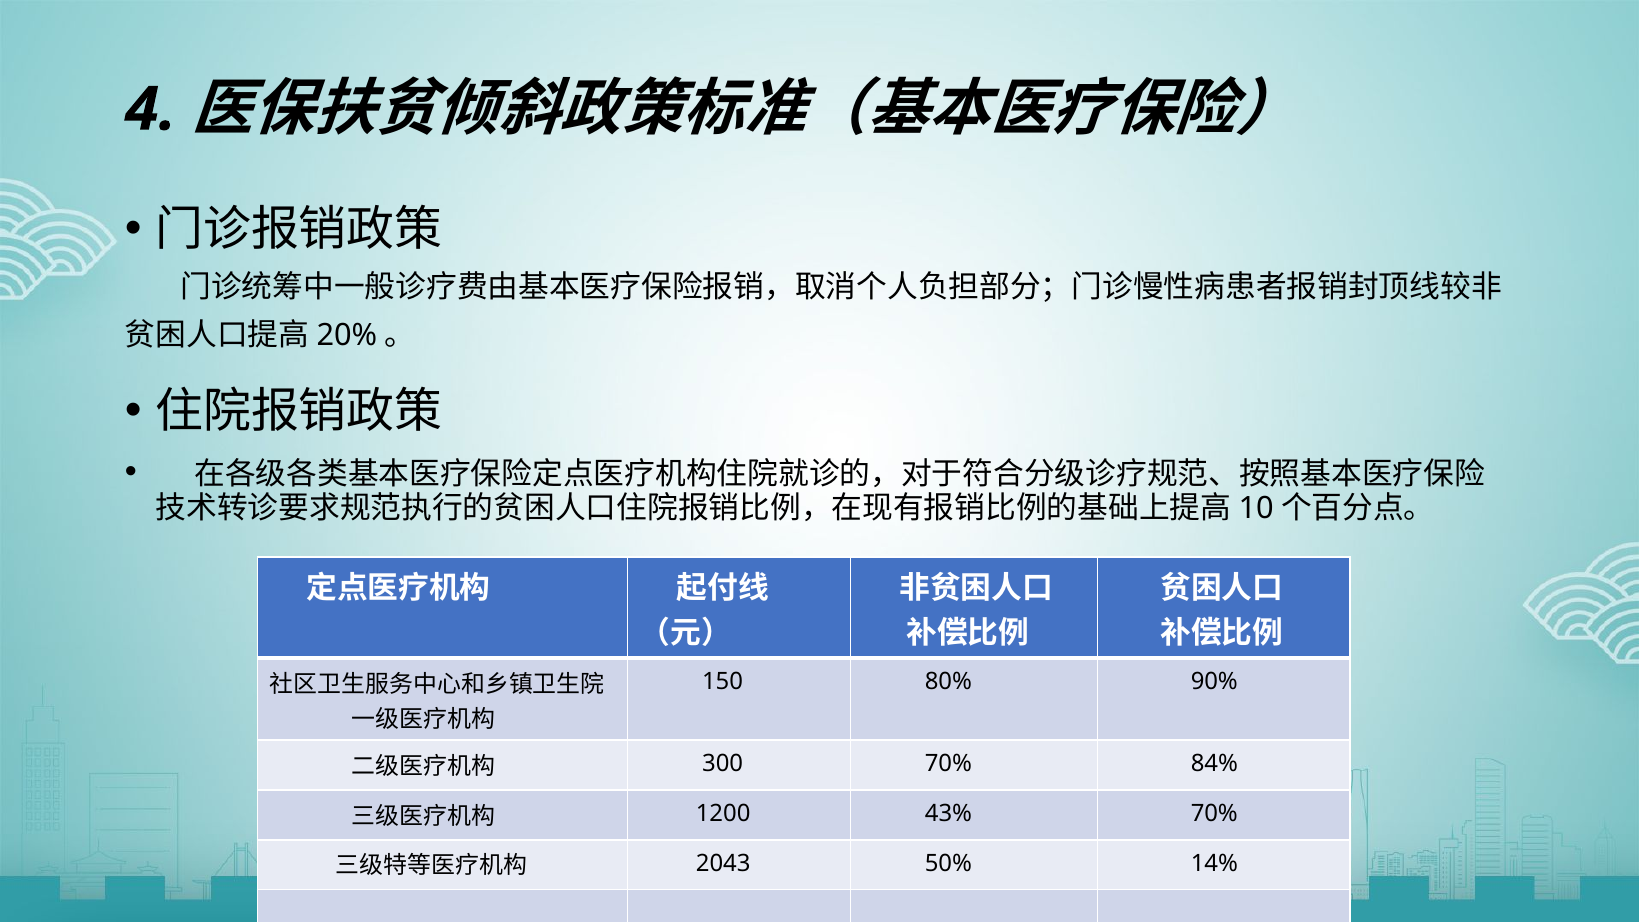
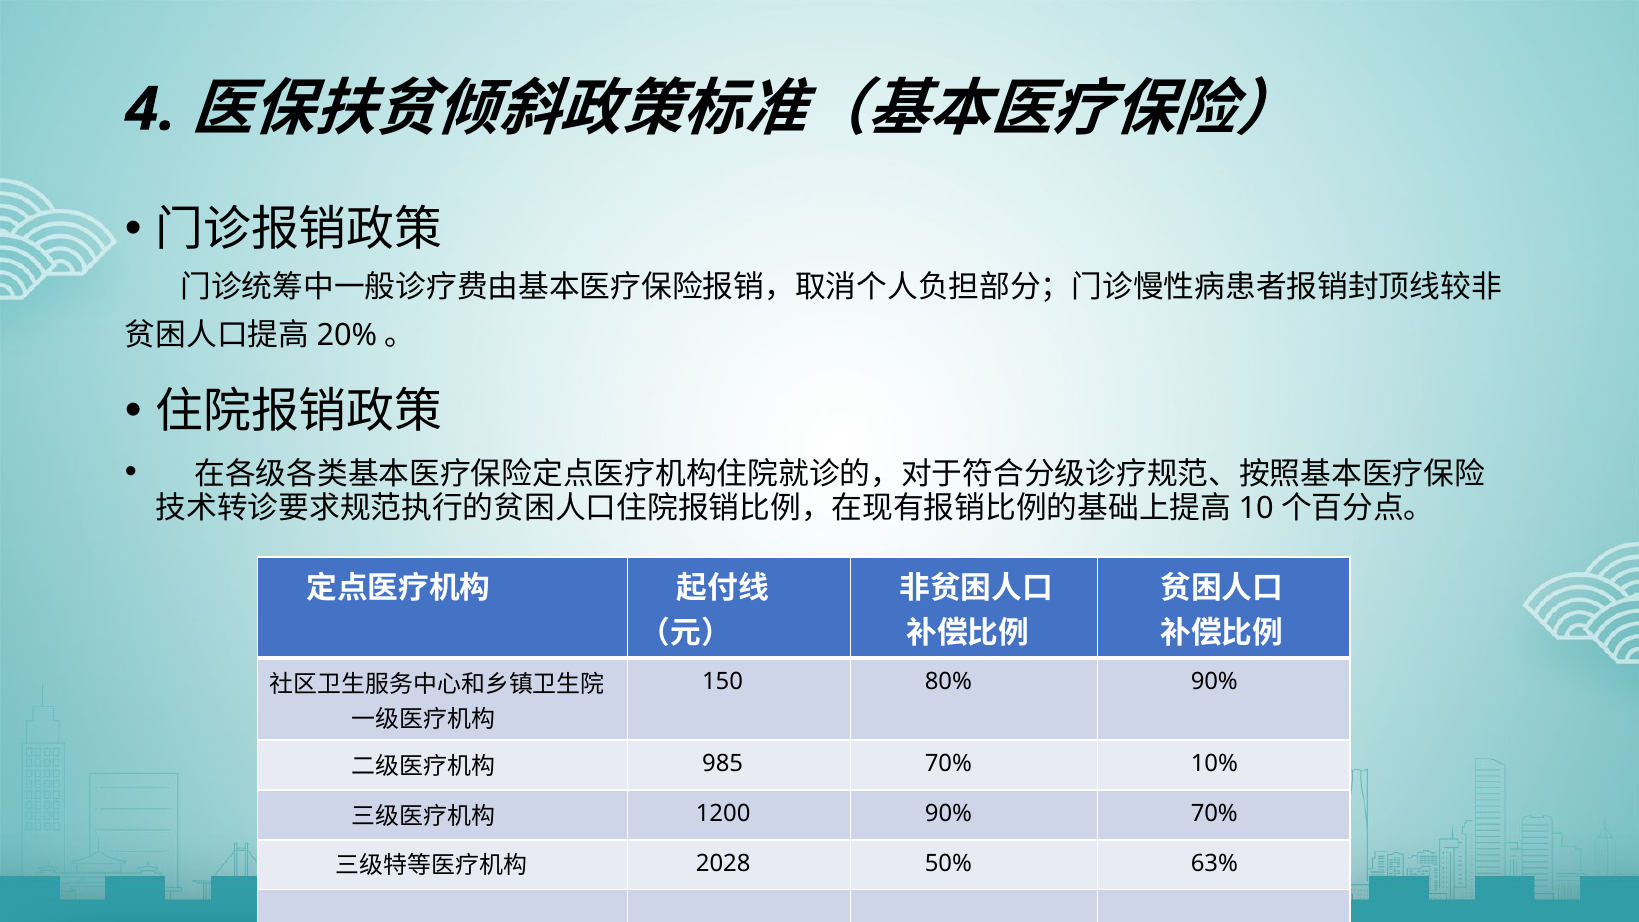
300: 300 -> 985
84%: 84% -> 10%
1200 43%: 43% -> 90%
2043: 2043 -> 2028
14%: 14% -> 63%
